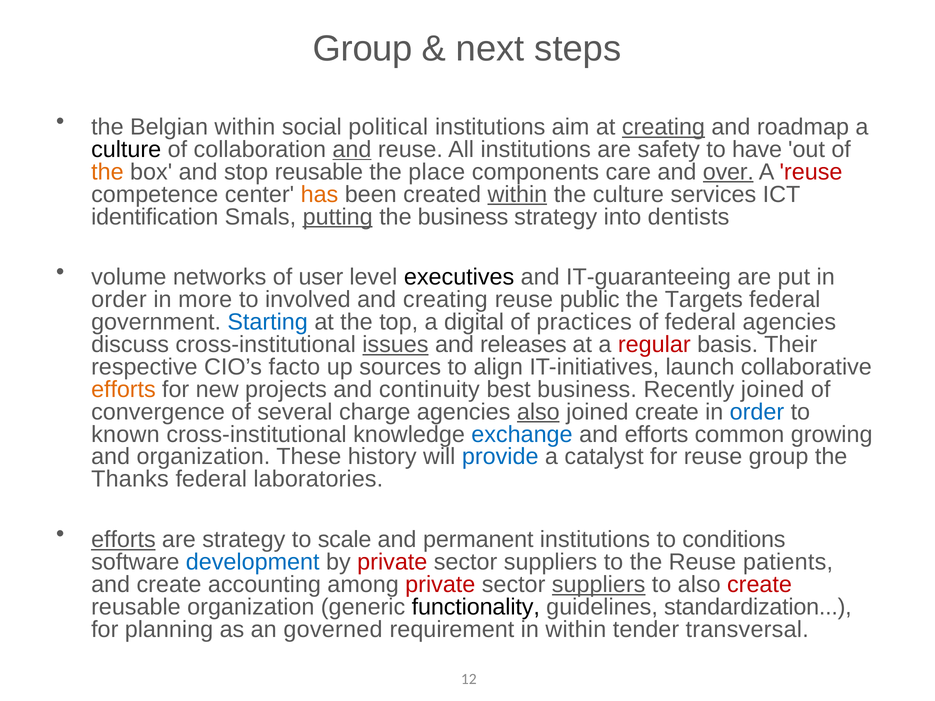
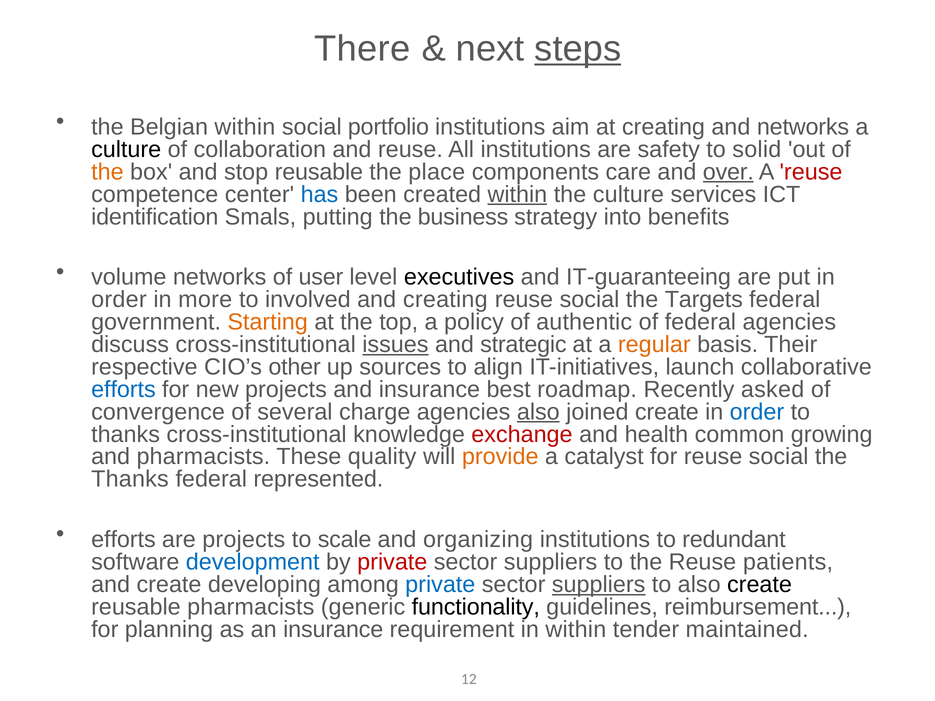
Group at (363, 49): Group -> There
steps underline: none -> present
political: political -> portfolio
creating at (663, 127) underline: present -> none
and roadmap: roadmap -> networks
and at (352, 150) underline: present -> none
have: have -> solid
has colour: orange -> blue
putting underline: present -> none
dentists: dentists -> benefits
public at (590, 300): public -> social
Starting colour: blue -> orange
digital: digital -> policy
practices: practices -> authentic
releases: releases -> strategic
regular colour: red -> orange
facto: facto -> other
efforts at (123, 390) colour: orange -> blue
and continuity: continuity -> insurance
best business: business -> roadmap
Recently joined: joined -> asked
known at (125, 434): known -> thanks
exchange colour: blue -> red
and efforts: efforts -> health
and organization: organization -> pharmacists
history: history -> quality
provide colour: blue -> orange
for reuse group: group -> social
laboratories: laboratories -> represented
efforts at (123, 540) underline: present -> none
are strategy: strategy -> projects
permanent: permanent -> organizing
conditions: conditions -> redundant
accounting: accounting -> developing
private at (440, 585) colour: red -> blue
create at (760, 585) colour: red -> black
reusable organization: organization -> pharmacists
standardization: standardization -> reimbursement
an governed: governed -> insurance
transversal: transversal -> maintained
